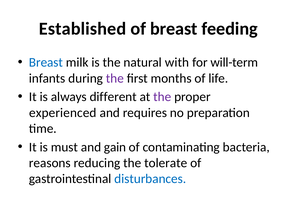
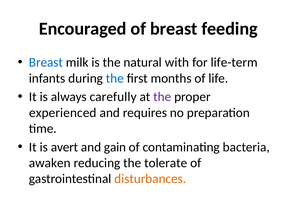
Established: Established -> Encouraged
will-term: will-term -> life-term
the at (115, 78) colour: purple -> blue
different: different -> carefully
must: must -> avert
reasons: reasons -> awaken
disturbances colour: blue -> orange
